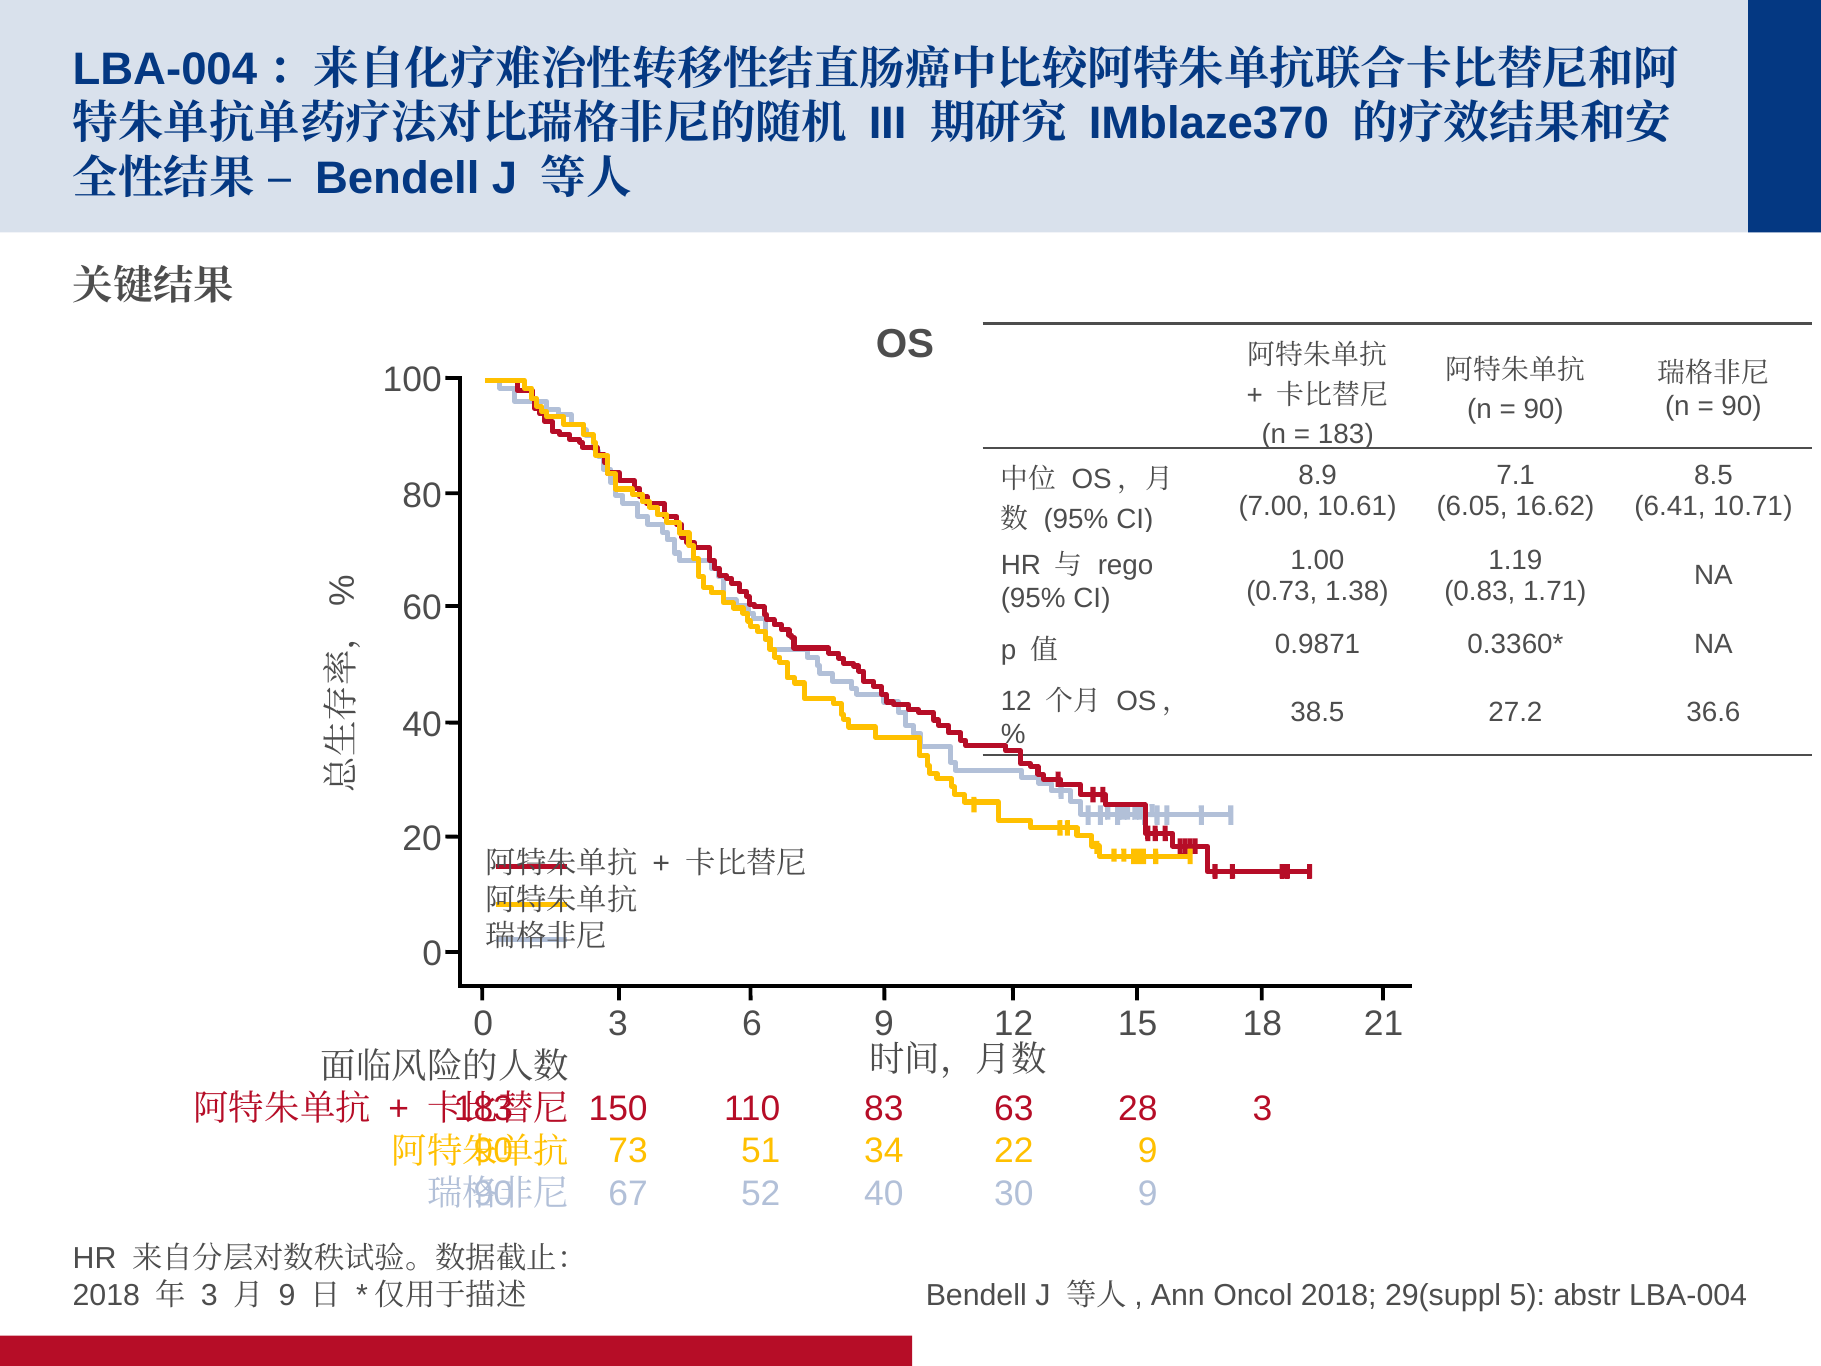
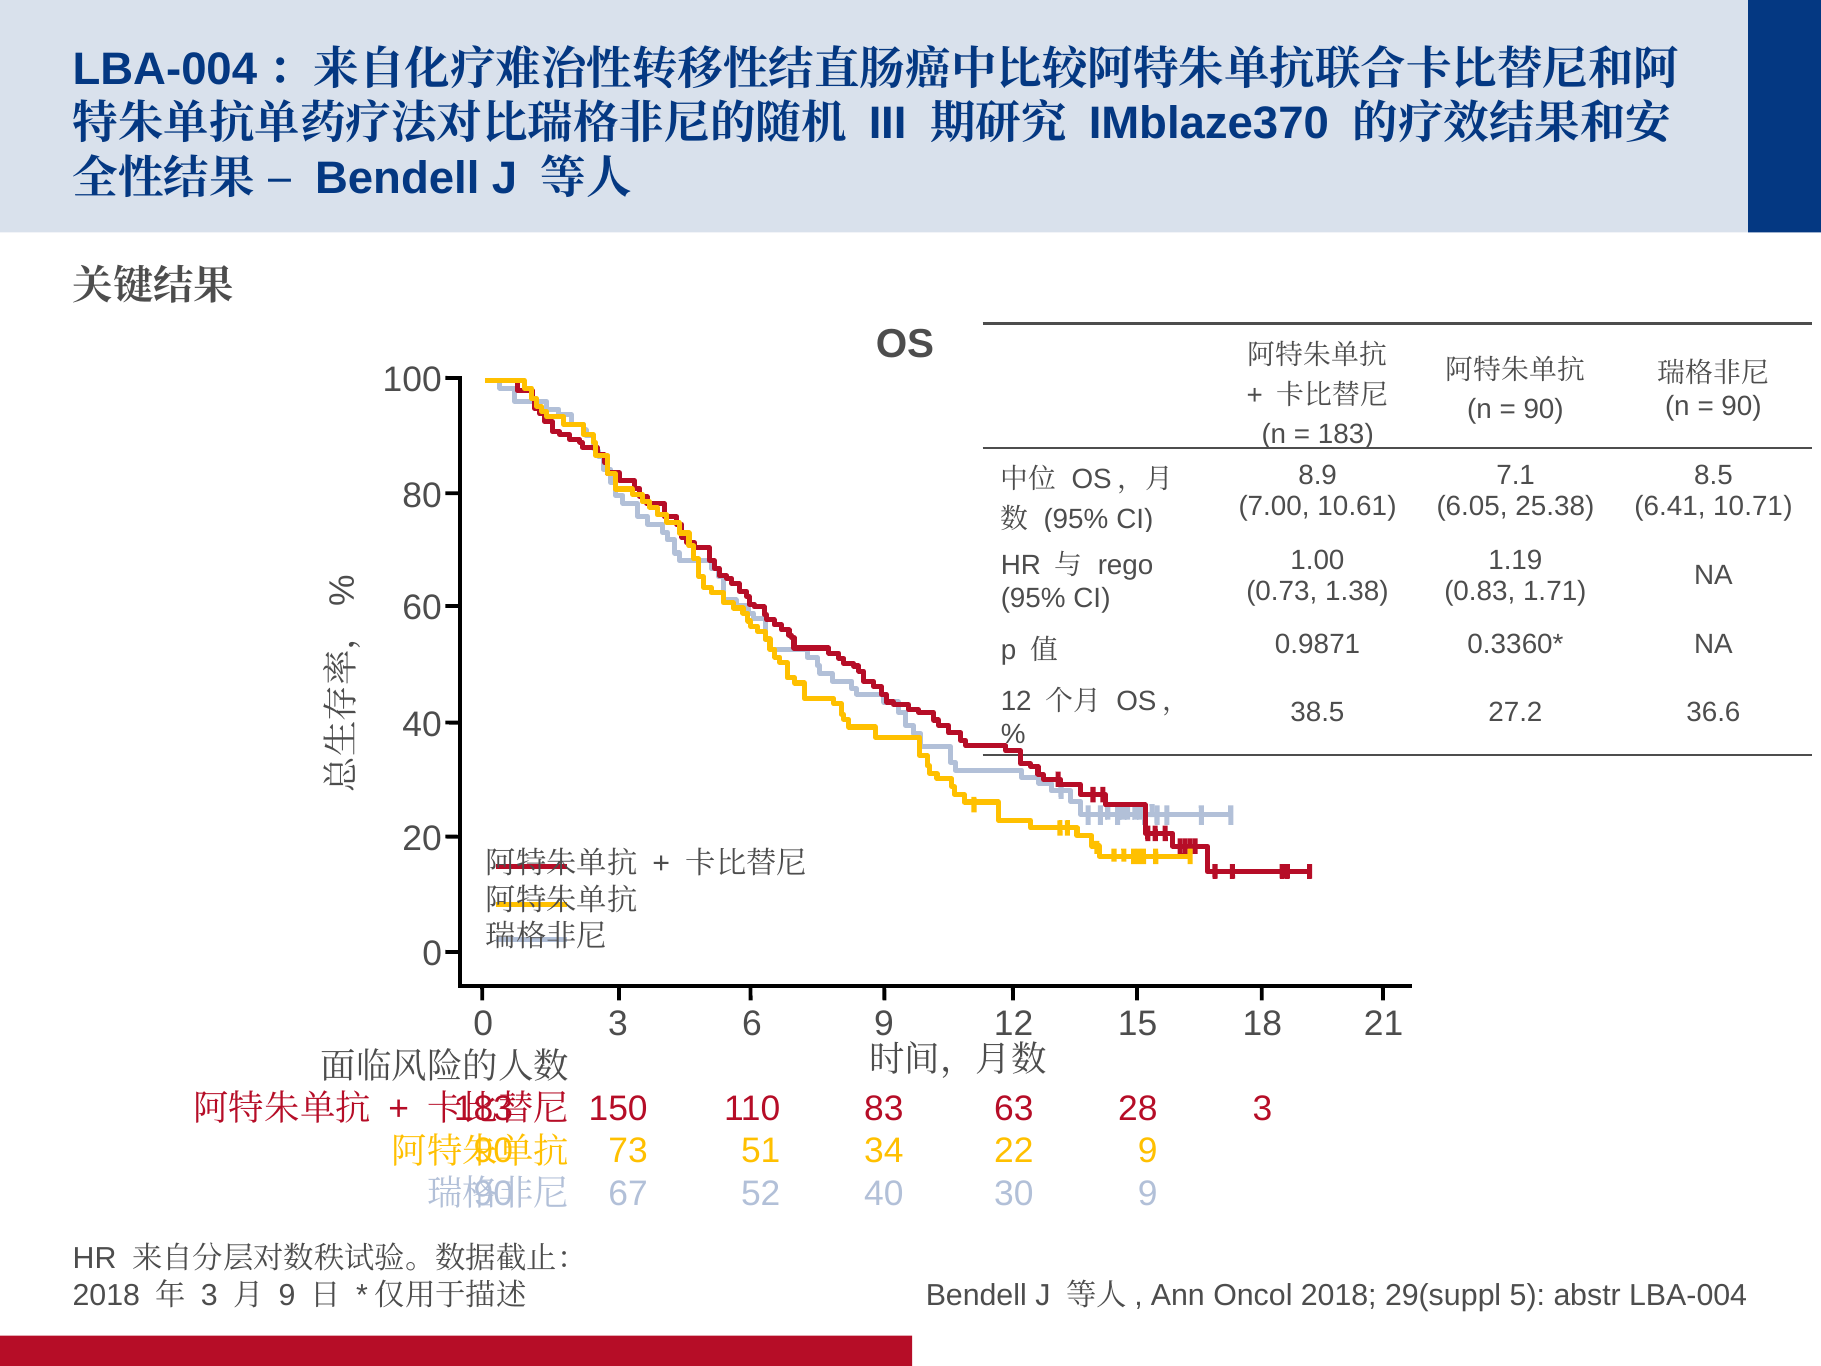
16.62: 16.62 -> 25.38
